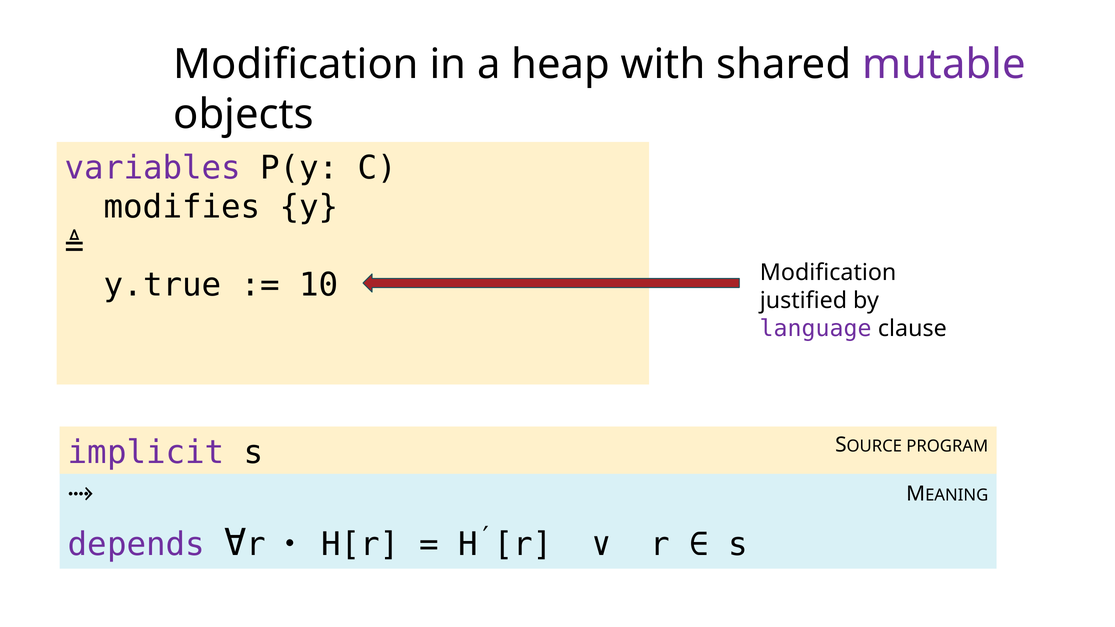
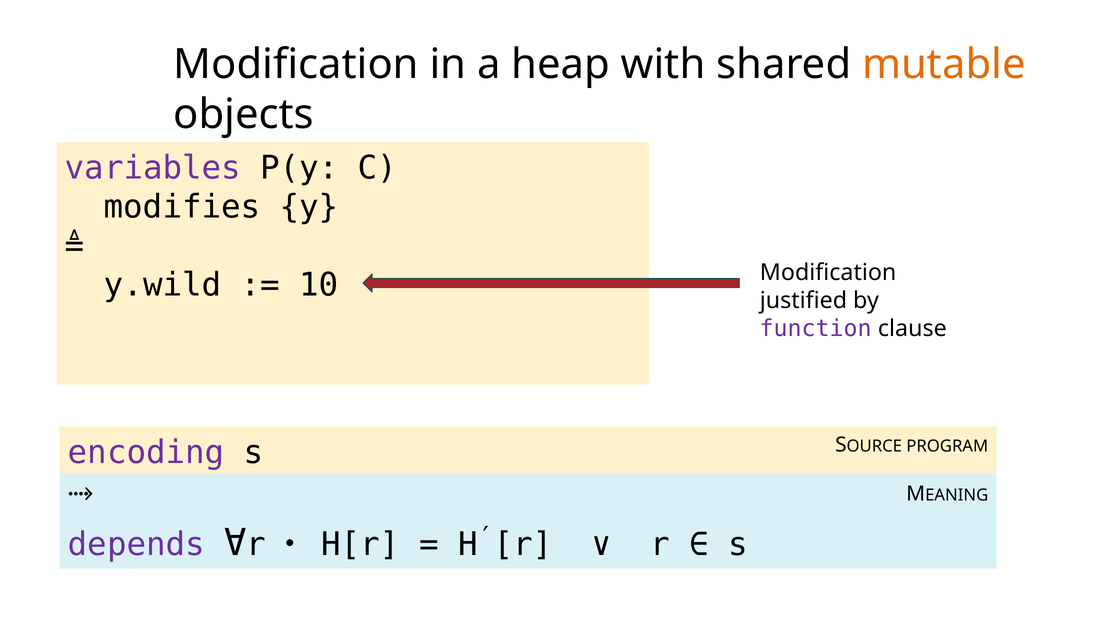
mutable colour: purple -> orange
y.true: y.true -> y.wild
language: language -> function
implicit: implicit -> encoding
